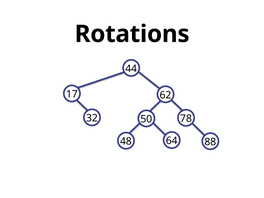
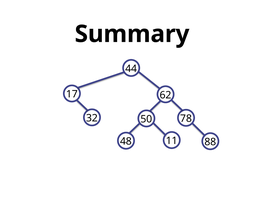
Rotations: Rotations -> Summary
64: 64 -> 11
